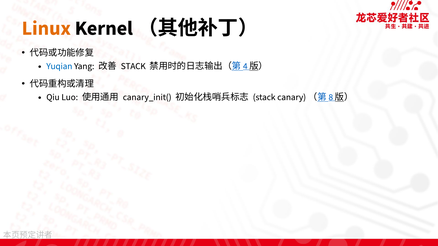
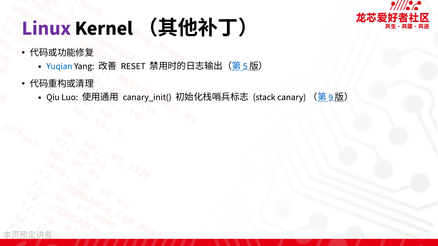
Linux colour: orange -> purple
STACK at (133, 66): STACK -> RESET
4: 4 -> 5
8: 8 -> 9
